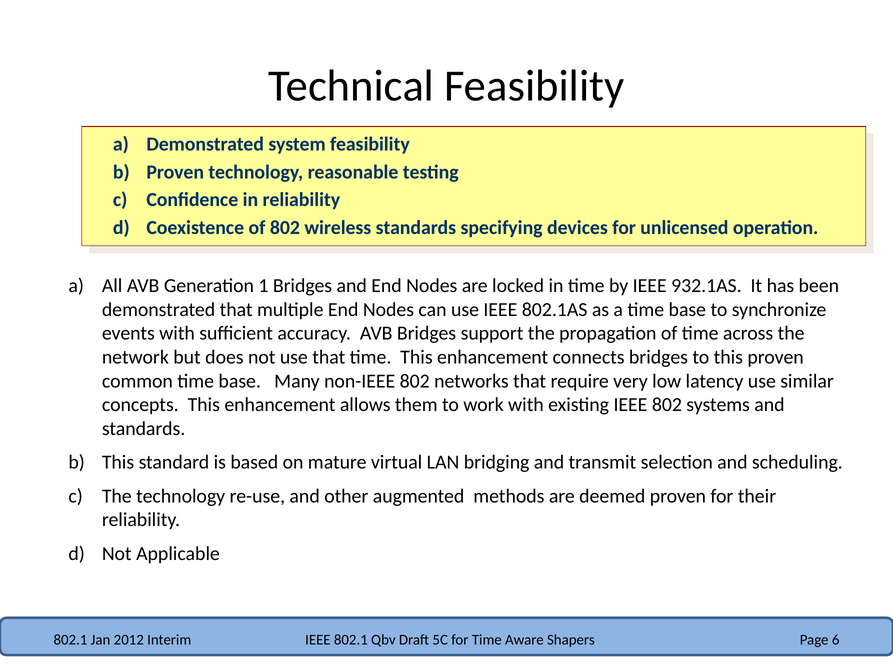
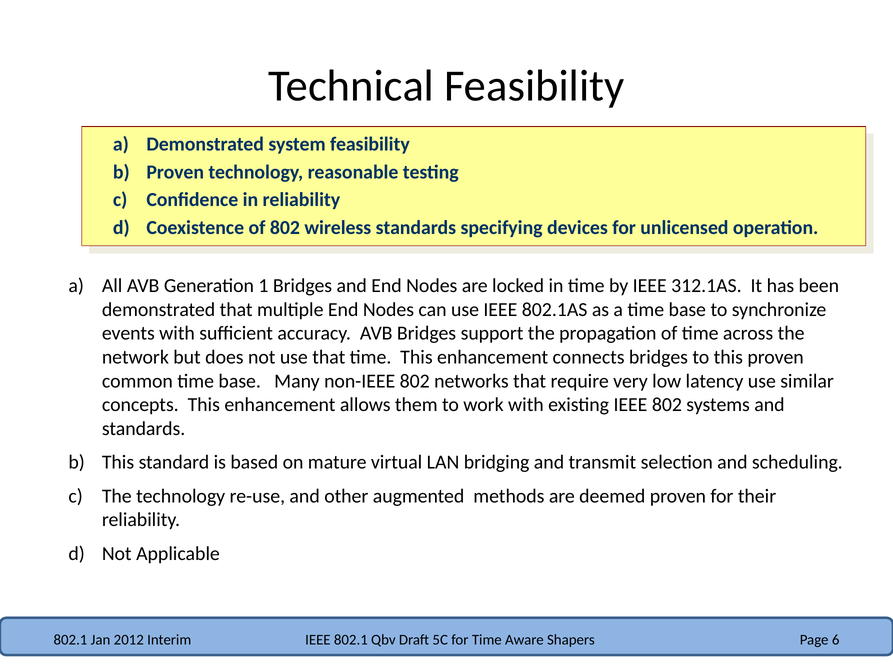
932.1AS: 932.1AS -> 312.1AS
